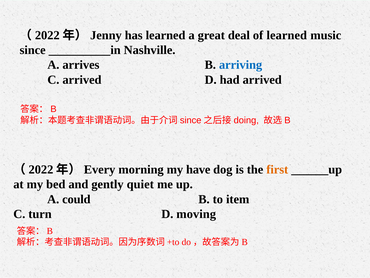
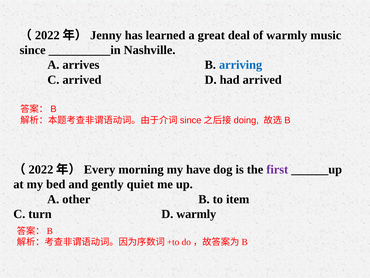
of learned: learned -> warmly
first colour: orange -> purple
could: could -> other
D moving: moving -> warmly
